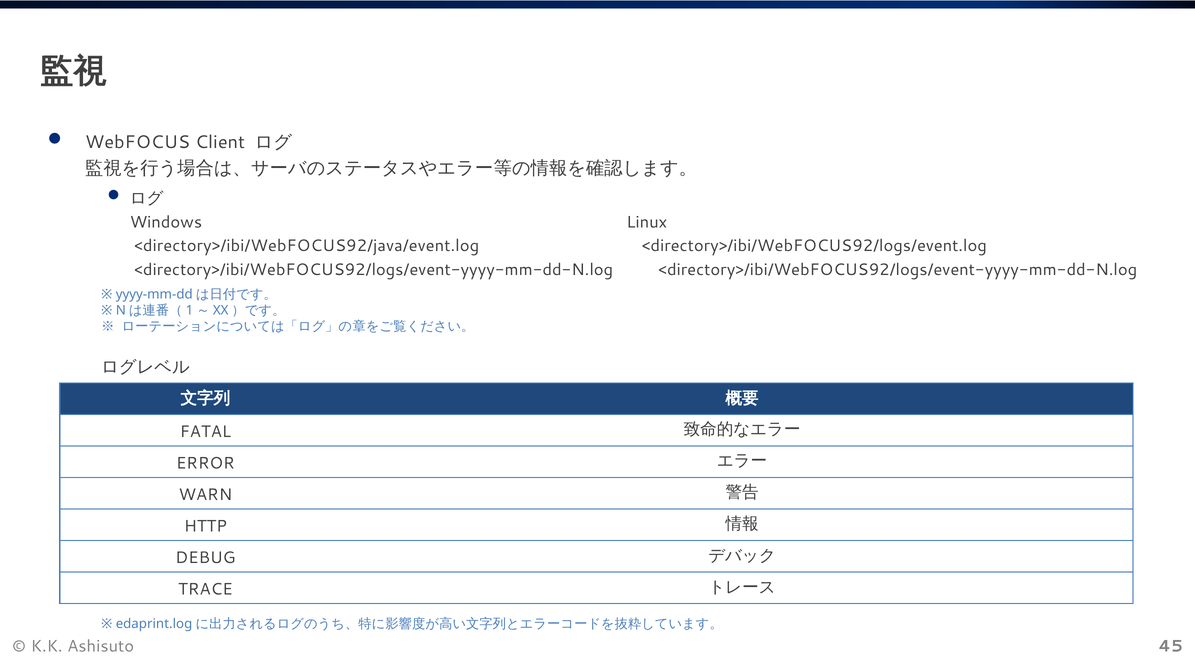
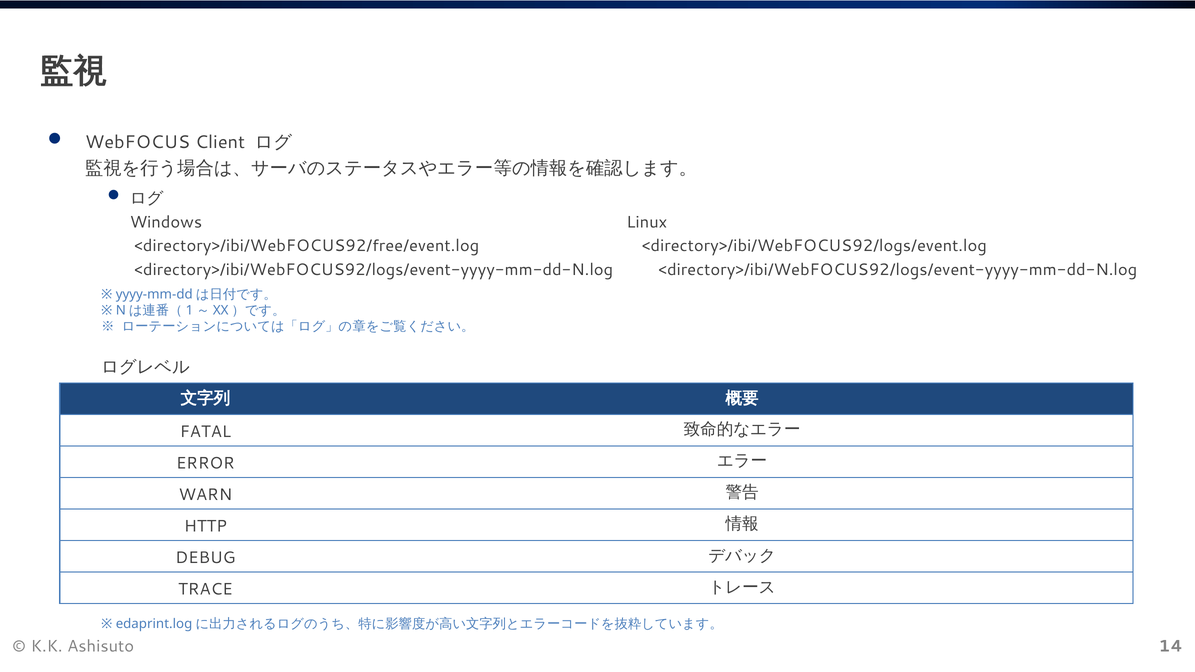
<directory>/ibi/WebFOCUS92/java/event.log: <directory>/ibi/WebFOCUS92/java/event.log -> <directory>/ibi/WebFOCUS92/free/event.log
45: 45 -> 14
